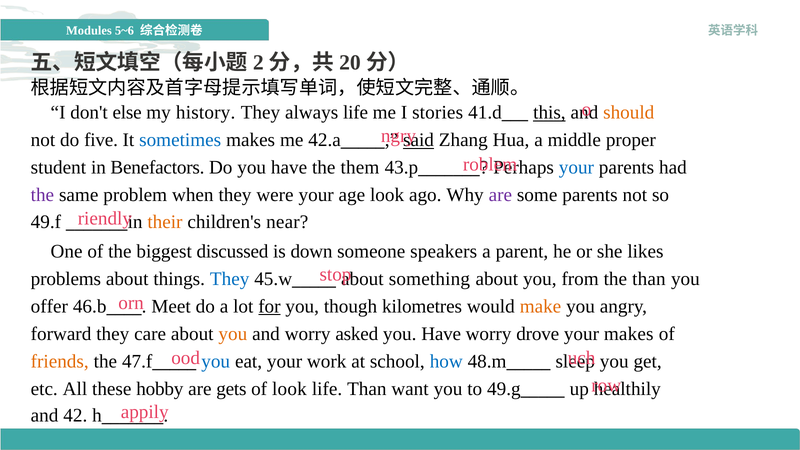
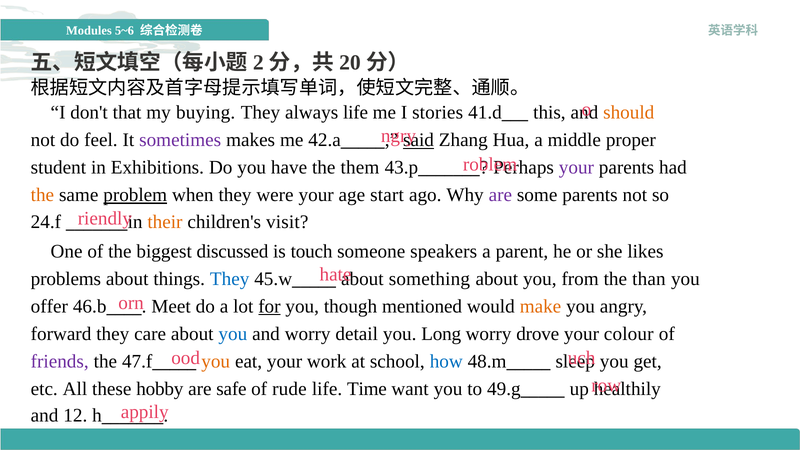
else: else -> that
history: history -> buying
this underline: present -> none
five: five -> feel
sometimes colour: blue -> purple
Benefactors: Benefactors -> Exhibitions
your at (576, 168) colour: blue -> purple
the at (42, 195) colour: purple -> orange
problem underline: none -> present
age look: look -> start
49.f: 49.f -> 24.f
near: near -> visit
down: down -> touch
stop: stop -> hate
kilometres: kilometres -> mentioned
you at (233, 334) colour: orange -> blue
asked: asked -> detail
Have at (441, 334): Have -> Long
your makes: makes -> colour
friends colour: orange -> purple
you at (216, 361) colour: blue -> orange
gets: gets -> safe
of look: look -> rude
life Than: Than -> Time
42: 42 -> 12
